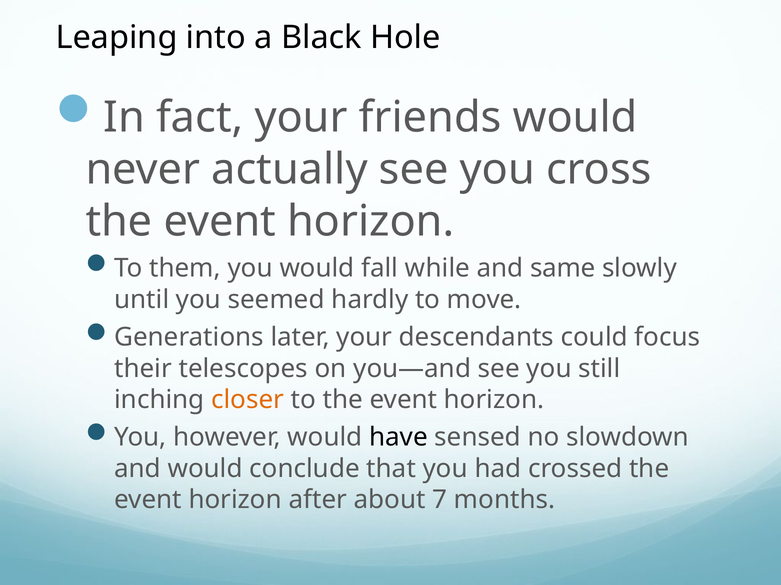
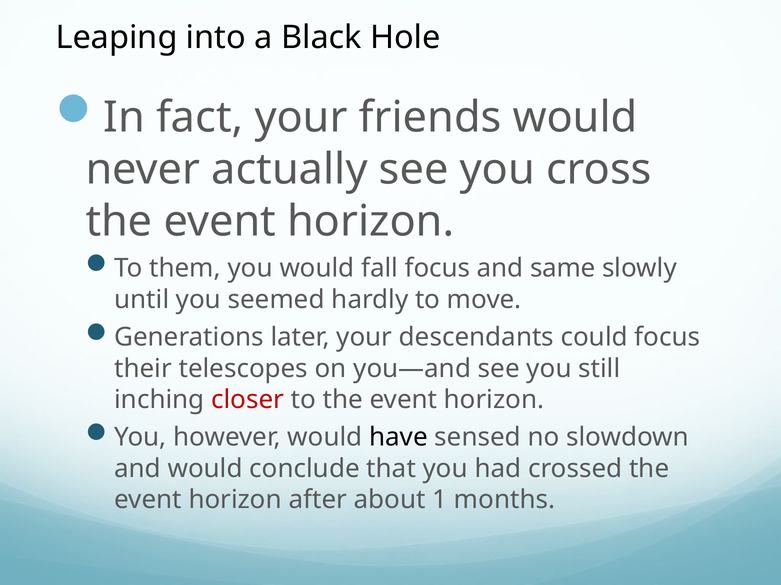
fall while: while -> focus
closer colour: orange -> red
7: 7 -> 1
